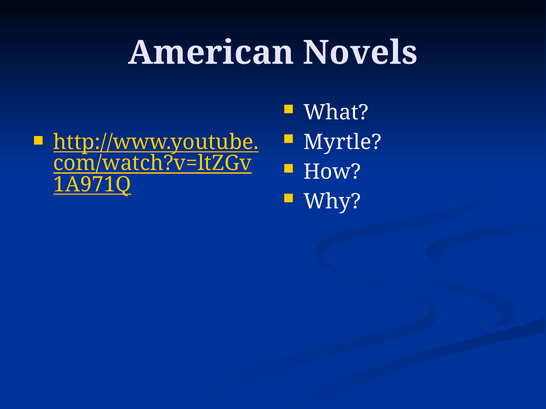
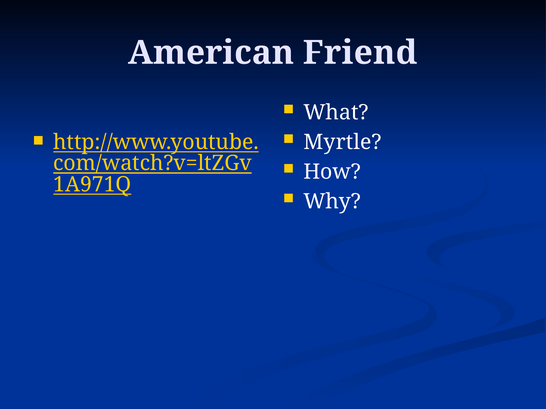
Novels: Novels -> Friend
